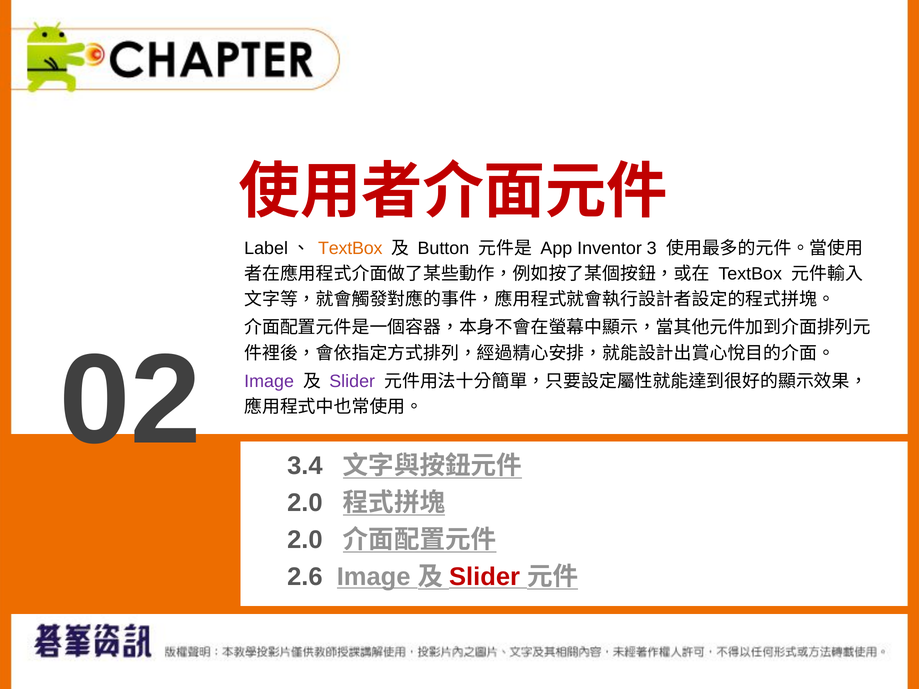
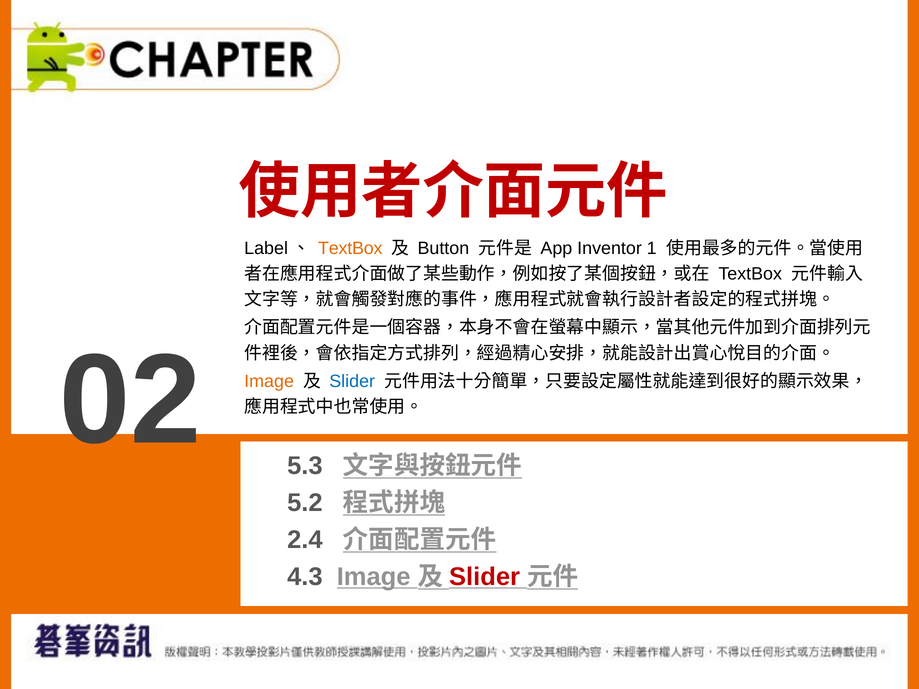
3: 3 -> 1
3.4: 3.4 -> 5.3
Image at (269, 381) colour: purple -> orange
Slider at (352, 381) colour: purple -> blue
2.0 at (305, 503): 2.0 -> 5.2
2.0 at (305, 540): 2.0 -> 2.4
2.6: 2.6 -> 4.3
